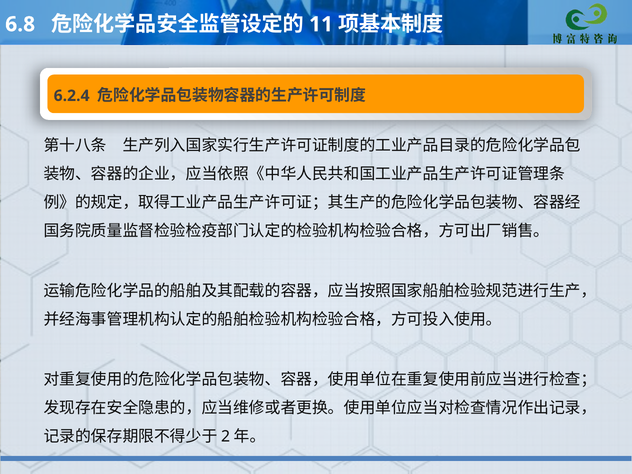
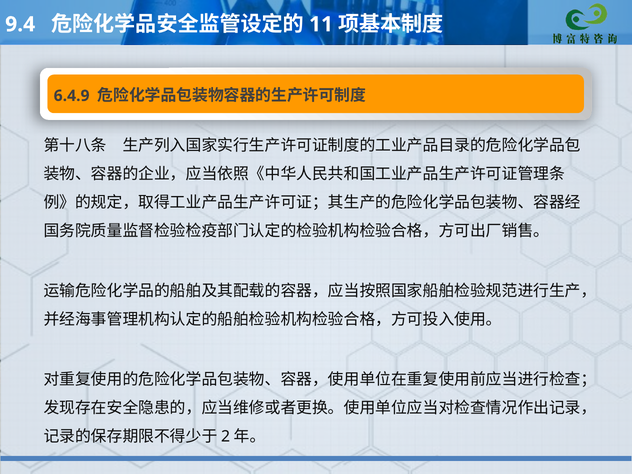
6.8: 6.8 -> 9.4
6.2.4: 6.2.4 -> 6.4.9
